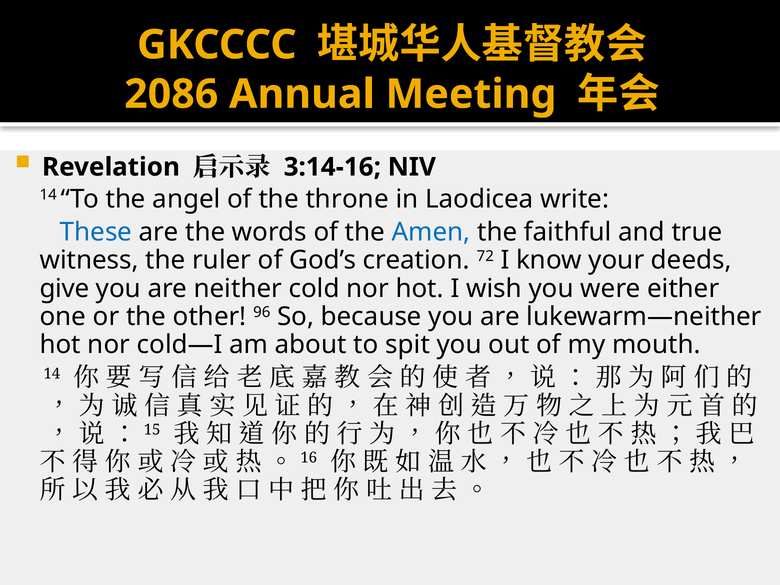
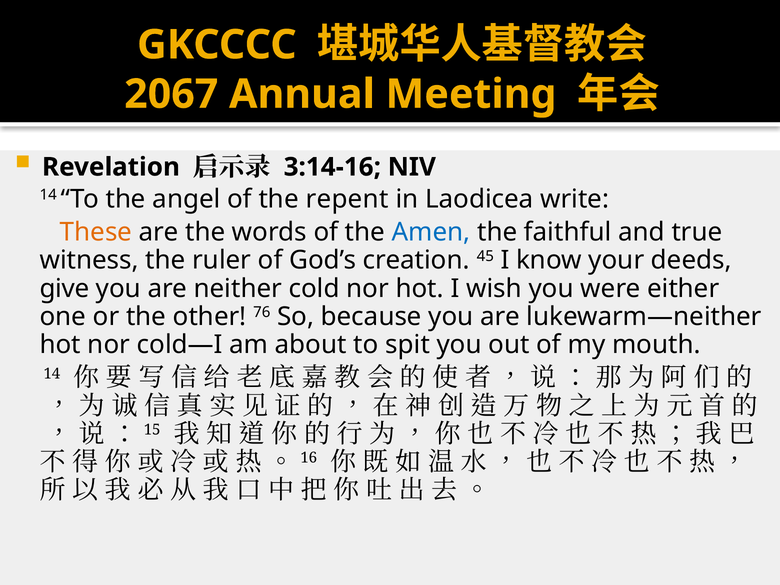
2086: 2086 -> 2067
throne: throne -> repent
These colour: blue -> orange
72: 72 -> 45
96: 96 -> 76
